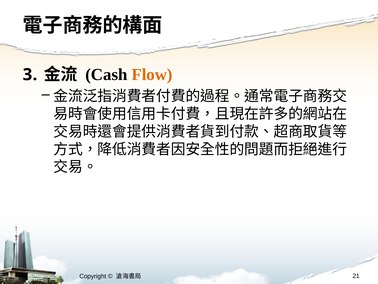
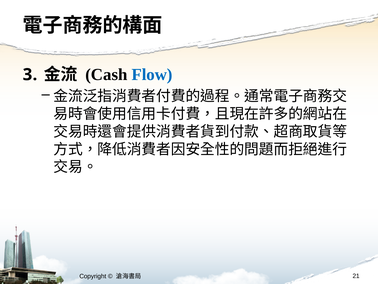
Flow colour: orange -> blue
